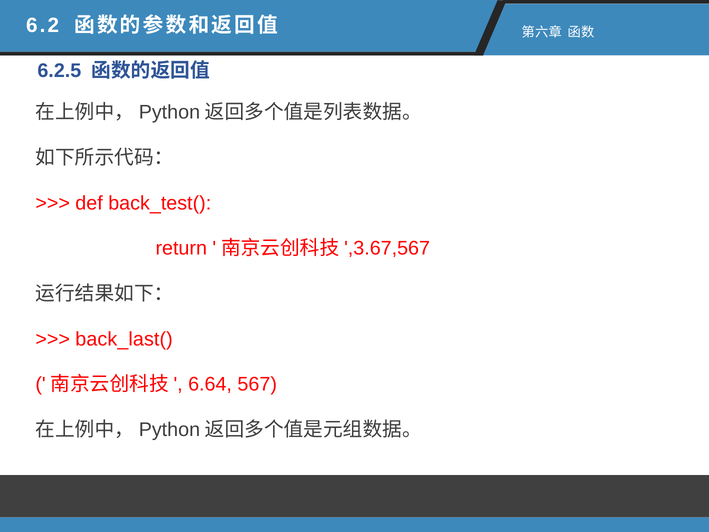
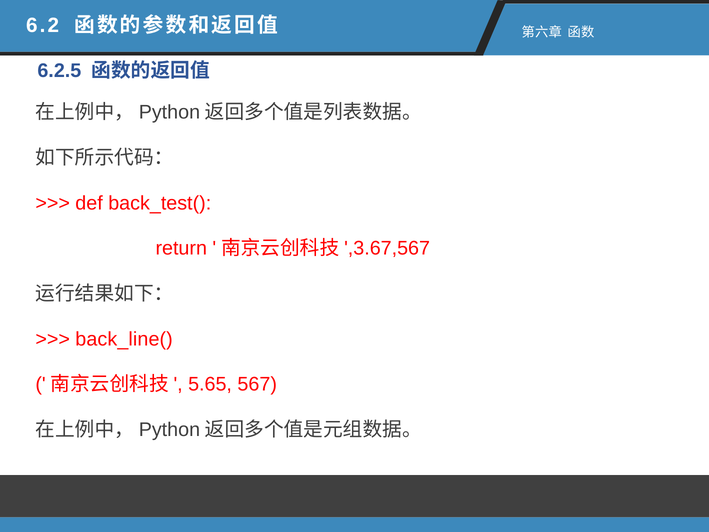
back_last(: back_last( -> back_line(
6.64: 6.64 -> 5.65
